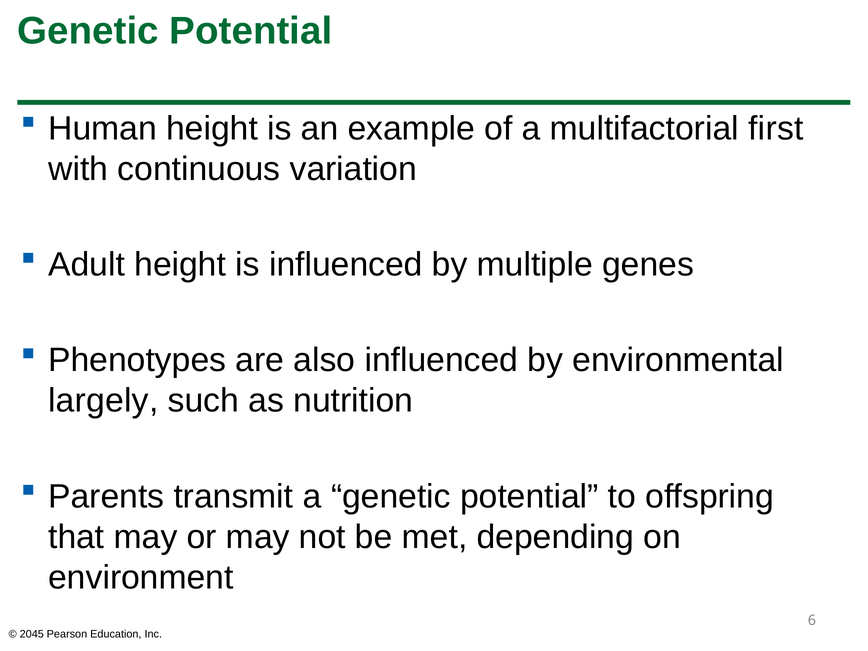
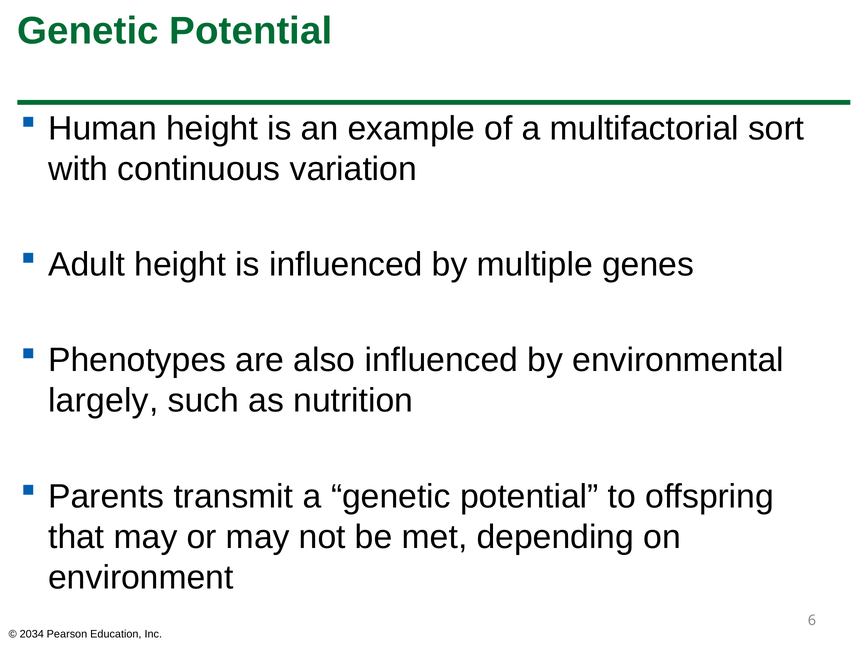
first: first -> sort
2045: 2045 -> 2034
